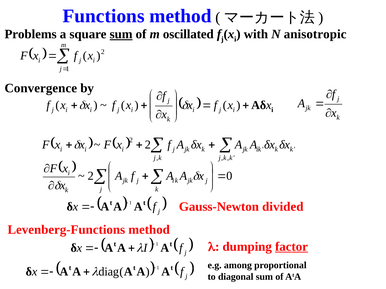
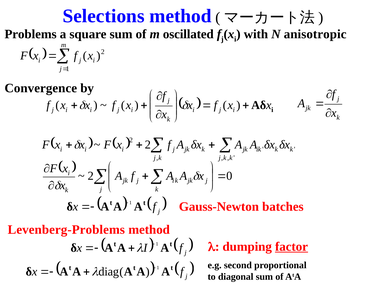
Functions: Functions -> Selections
sum at (121, 34) underline: present -> none
divided: divided -> batches
Levenberg-Functions: Levenberg-Functions -> Levenberg-Problems
among: among -> second
